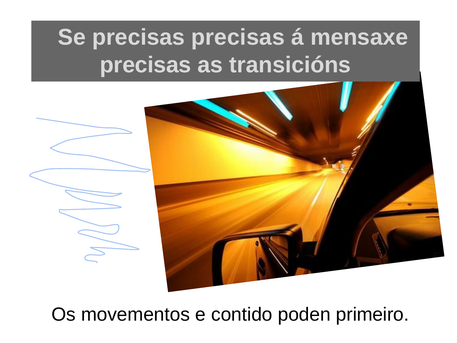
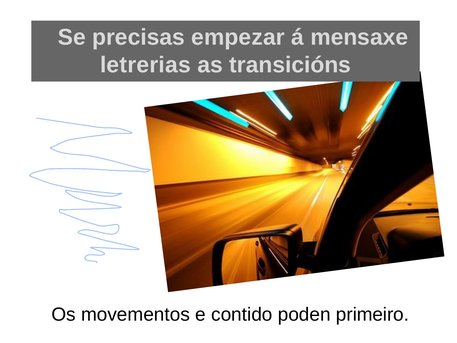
precisas precisas: precisas -> empezar
precisas at (146, 65): precisas -> letrerias
